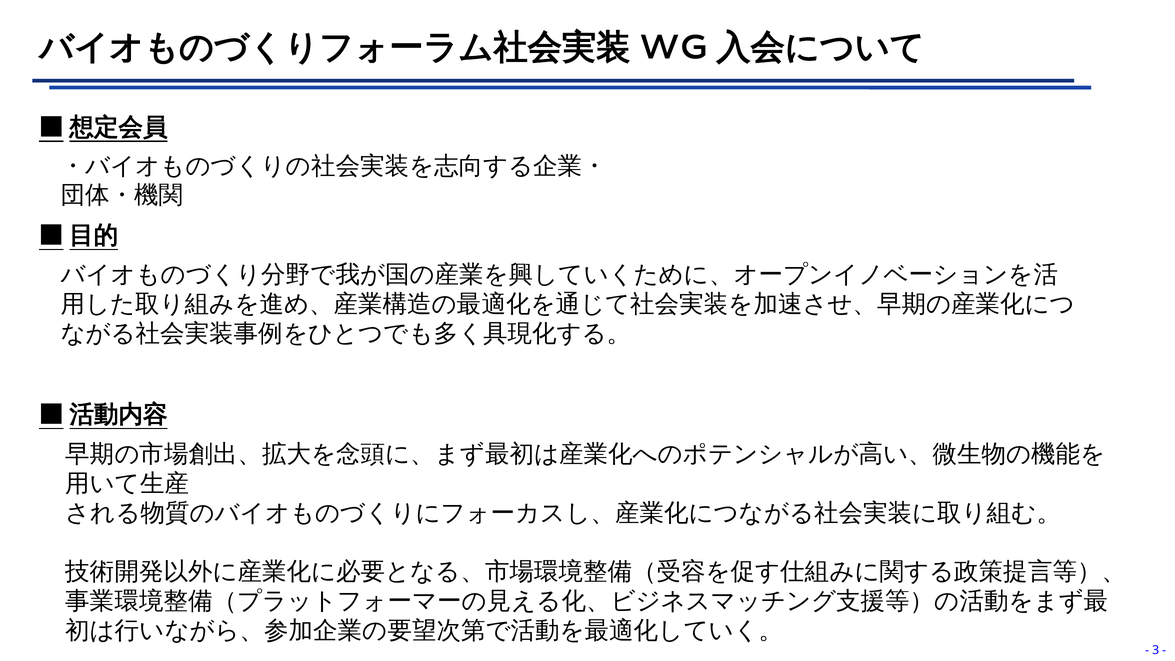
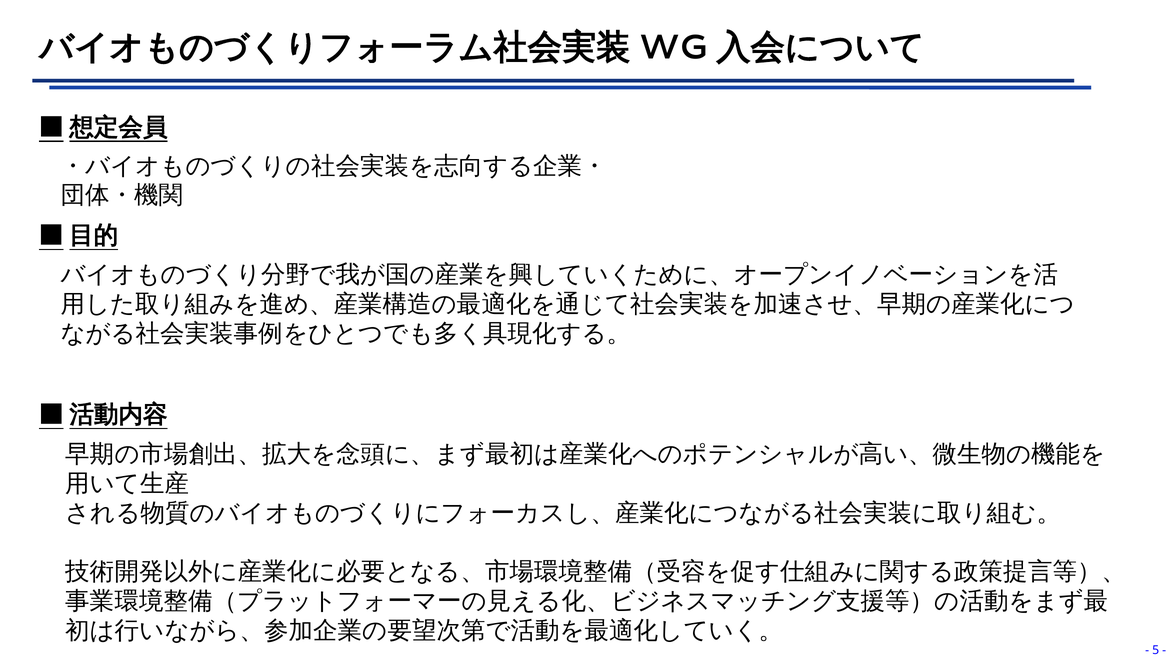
3: 3 -> 5
